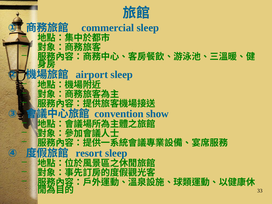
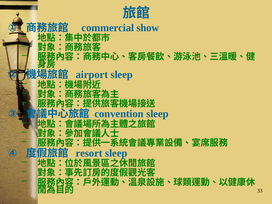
commercial sleep: sleep -> show
convention show: show -> sleep
